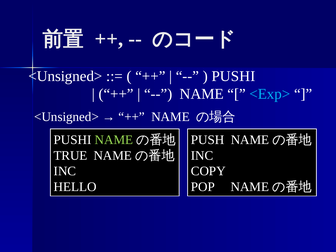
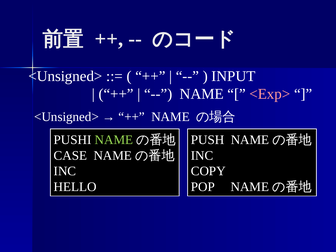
PUSHI at (233, 76): PUSHI -> INPUT
<Exp> colour: light blue -> pink
TRUE: TRUE -> CASE
